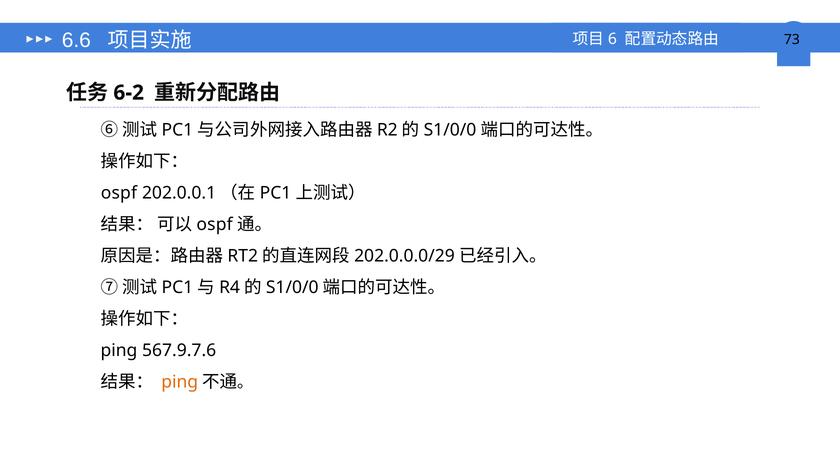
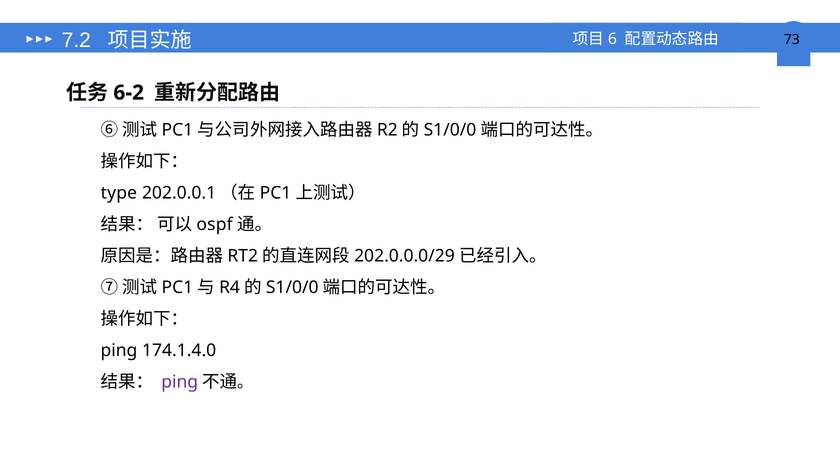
6.6: 6.6 -> 7.2
ospf at (119, 193): ospf -> type
567.9.7.6: 567.9.7.6 -> 174.1.4.0
ping at (180, 382) colour: orange -> purple
